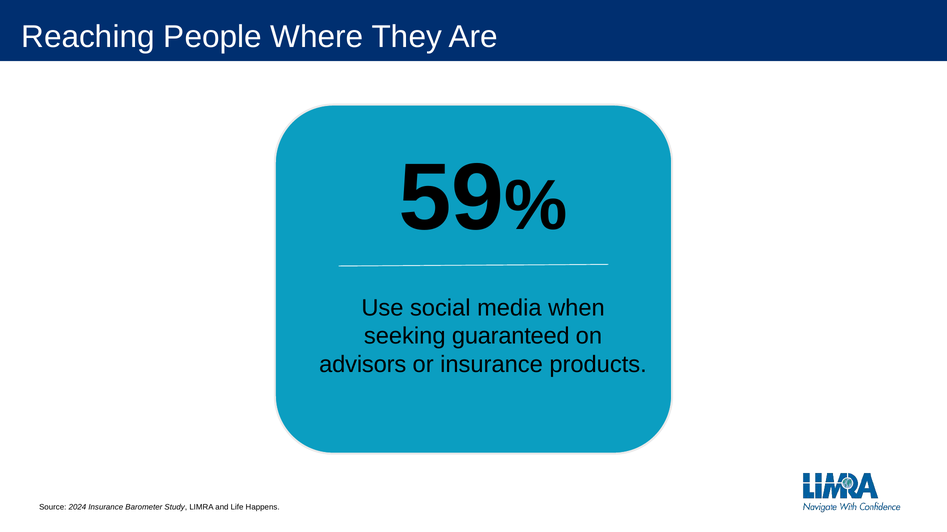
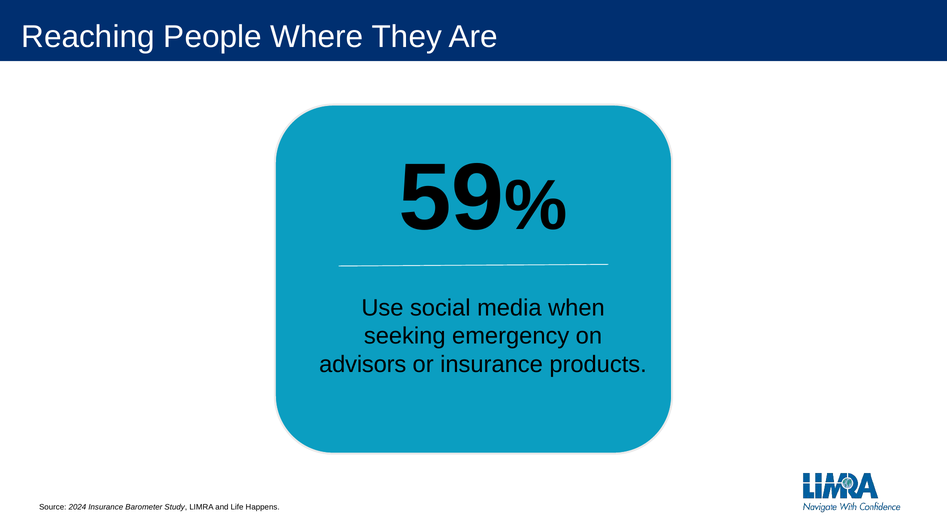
guaranteed: guaranteed -> emergency
